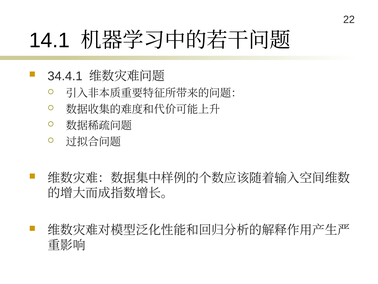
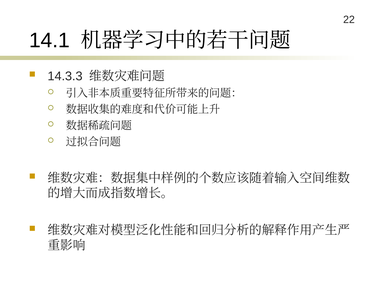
34.4.1: 34.4.1 -> 14.3.3
